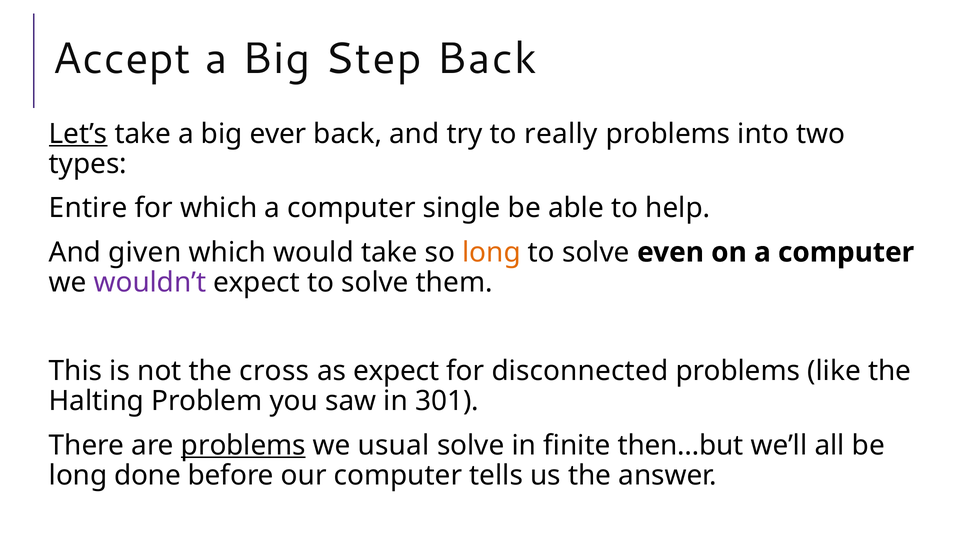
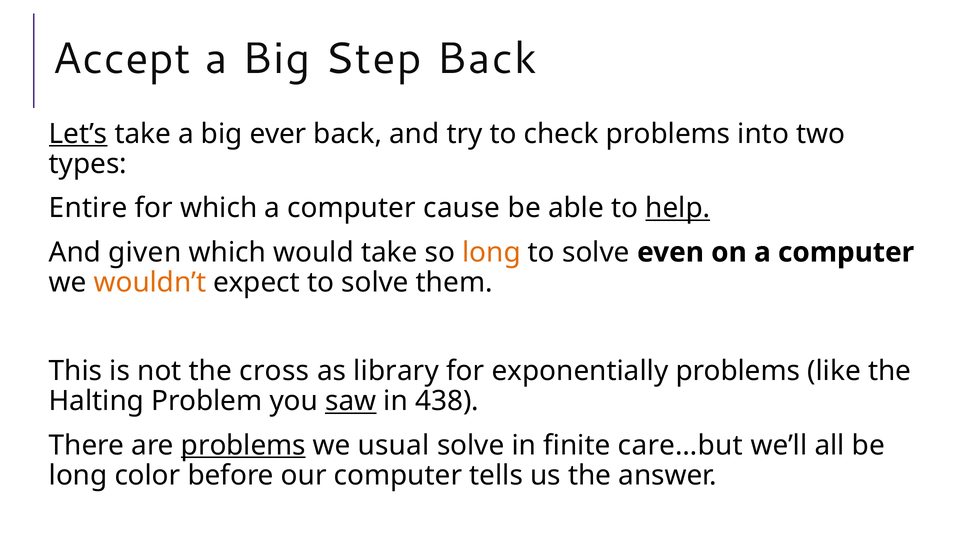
really: really -> check
single: single -> cause
help underline: none -> present
wouldn’t colour: purple -> orange
as expect: expect -> library
disconnected: disconnected -> exponentially
saw underline: none -> present
301: 301 -> 438
then…but: then…but -> care…but
done: done -> color
